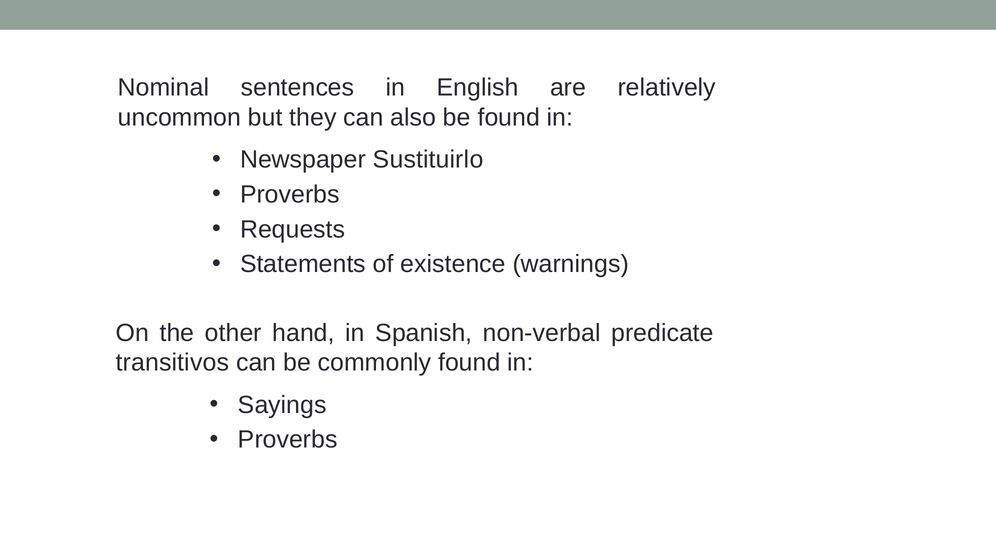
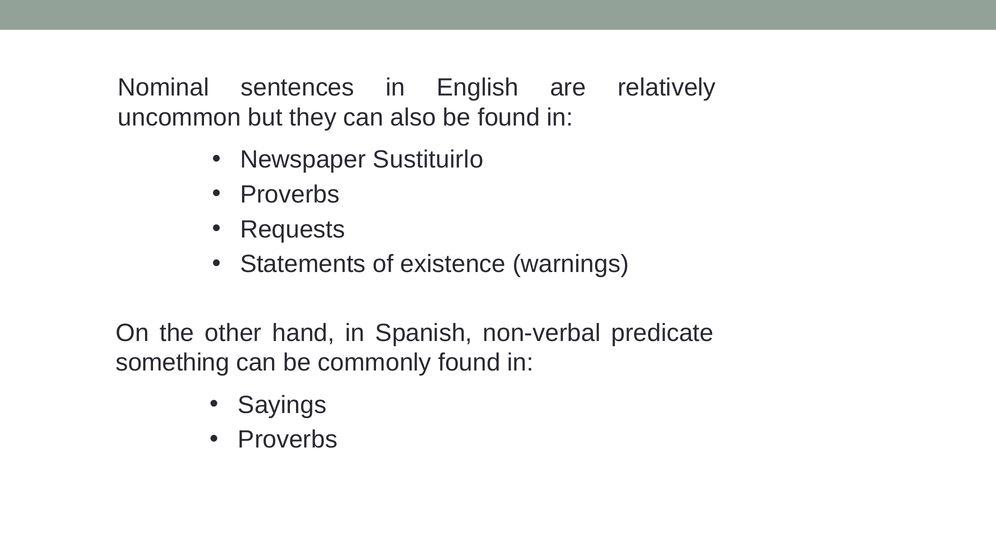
transitivos: transitivos -> something
